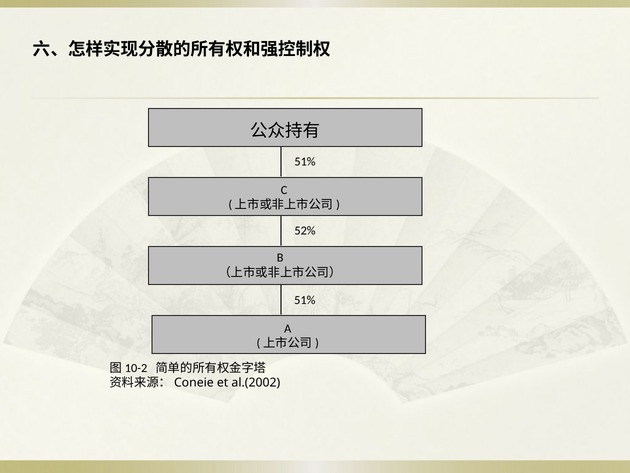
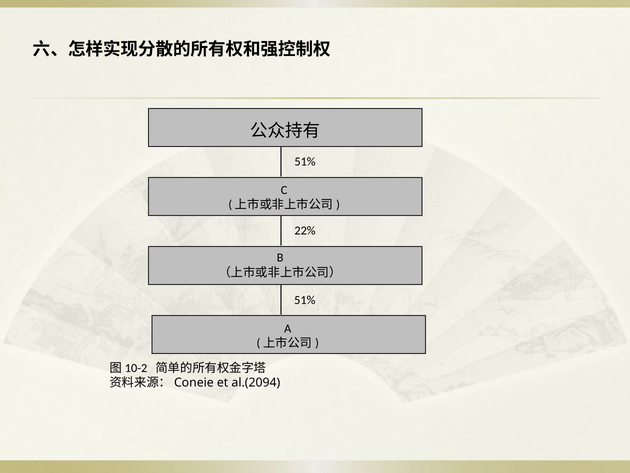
52%: 52% -> 22%
al.(2002: al.(2002 -> al.(2094
